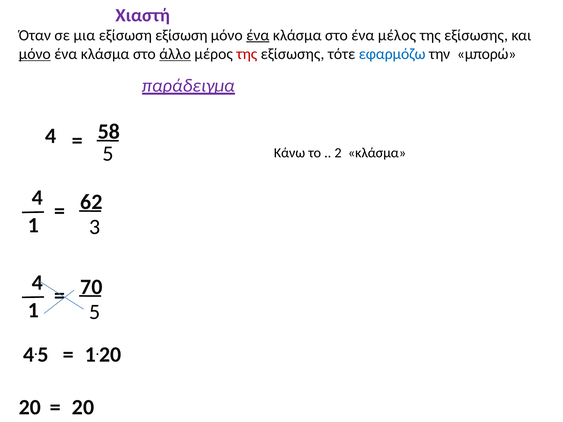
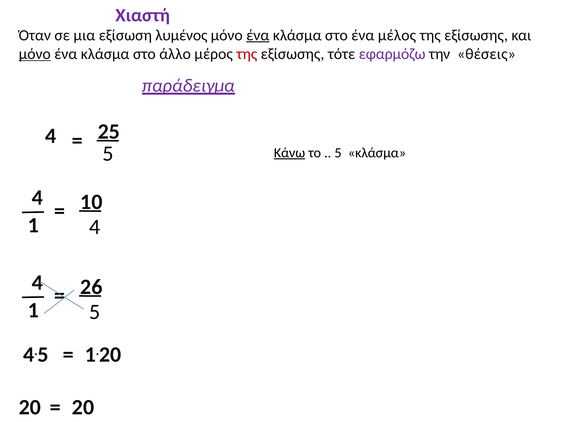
εξίσωση εξίσωση: εξίσωση -> λυμένος
άλλο underline: present -> none
εφαρμόζω colour: blue -> purple
μπορώ: μπορώ -> θέσεις
58: 58 -> 25
Κάνω underline: none -> present
2 at (338, 153): 2 -> 5
62: 62 -> 10
1 3: 3 -> 4
70: 70 -> 26
